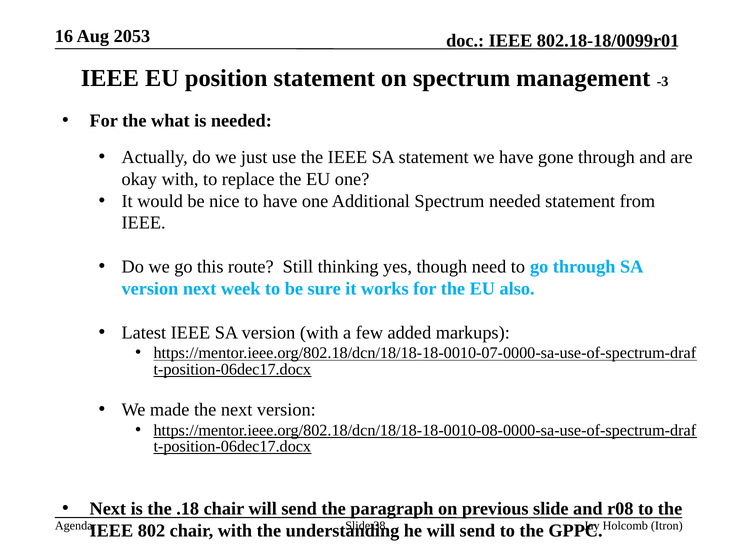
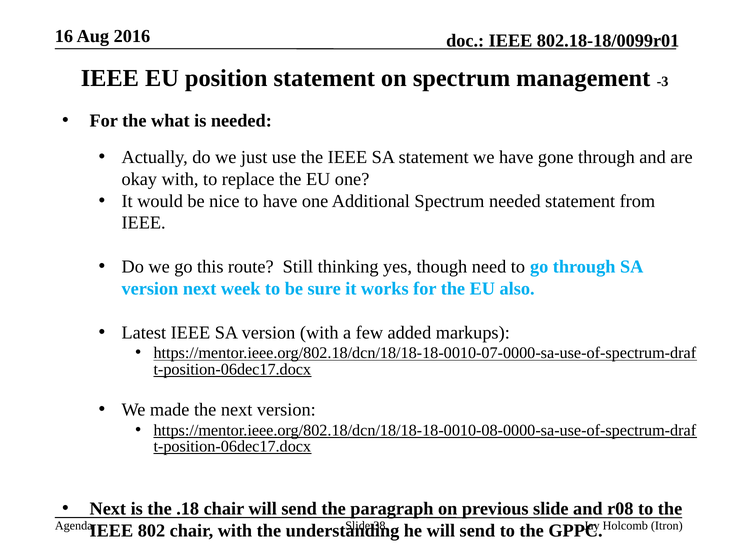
2053: 2053 -> 2016
